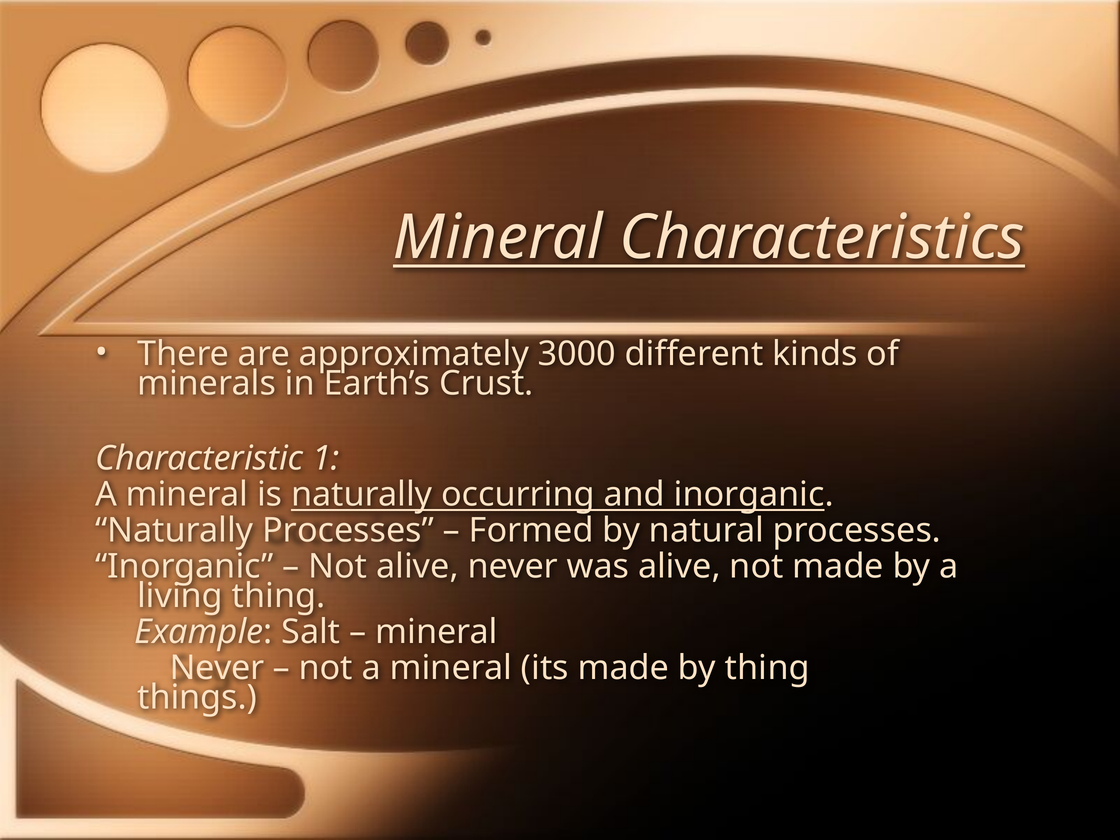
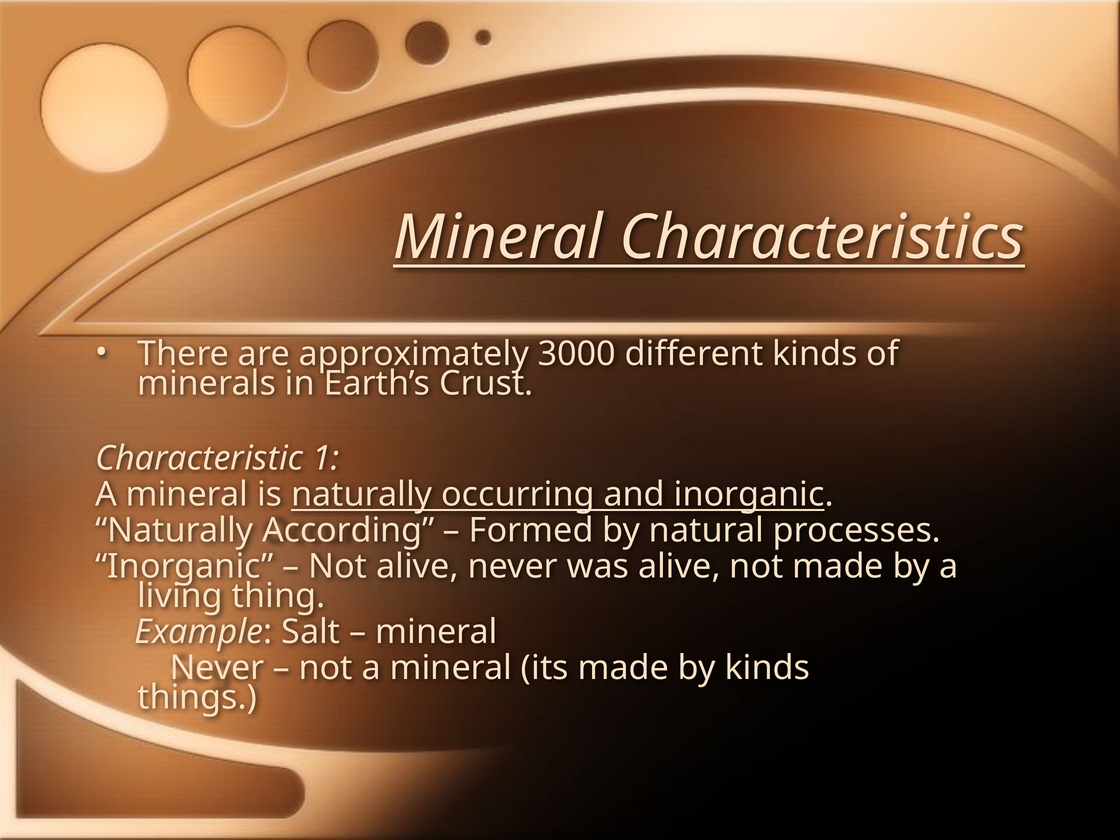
Naturally Processes: Processes -> According
by thing: thing -> kinds
